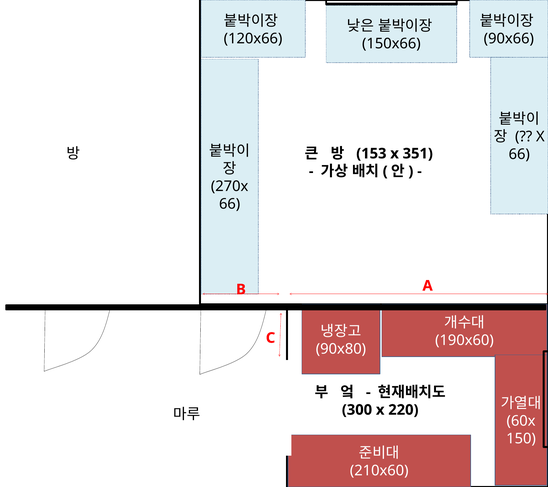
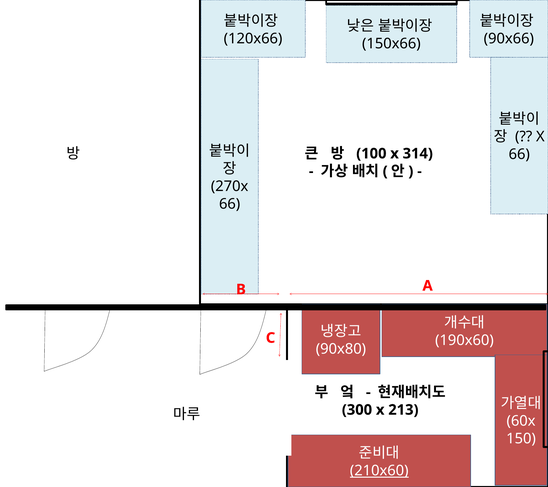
153: 153 -> 100
351: 351 -> 314
220: 220 -> 213
210x60 underline: none -> present
